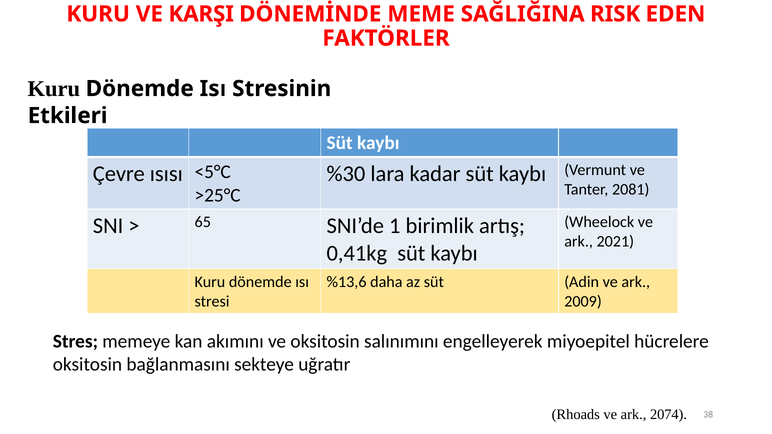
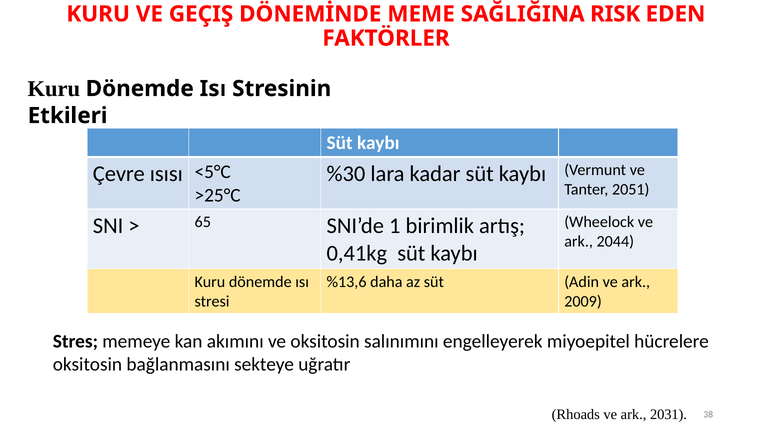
KARŞI: KARŞI -> GEÇIŞ
2081: 2081 -> 2051
2021: 2021 -> 2044
2074: 2074 -> 2031
